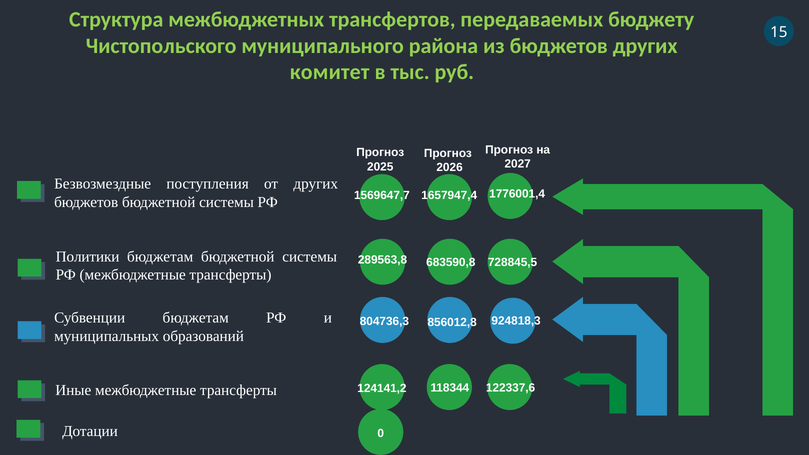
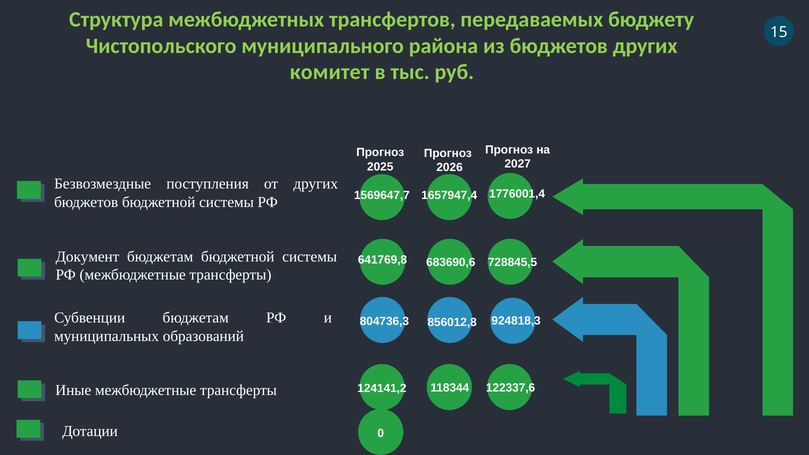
Политики: Политики -> Документ
289563,8: 289563,8 -> 641769,8
683590,8: 683590,8 -> 683690,6
